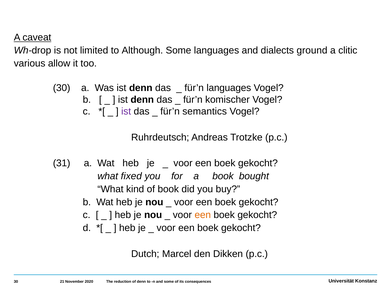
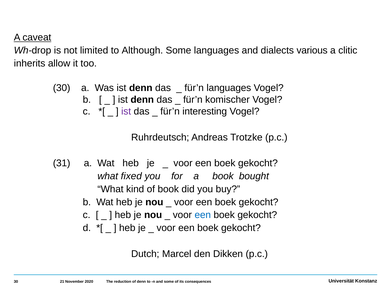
ground: ground -> various
various: various -> inherits
semantics: semantics -> interesting
een at (203, 214) colour: orange -> blue
